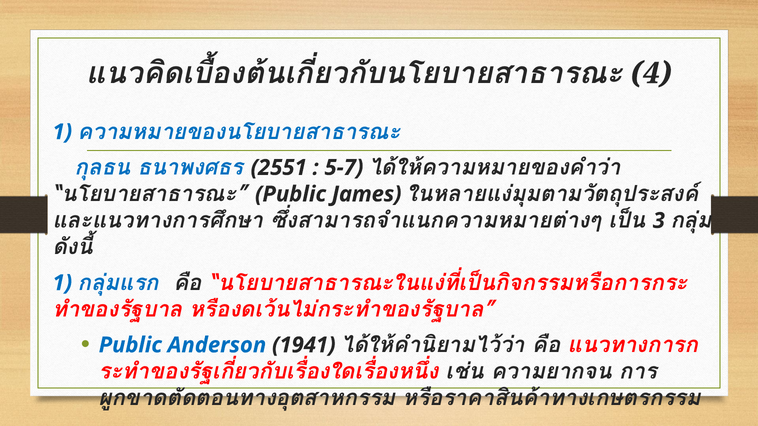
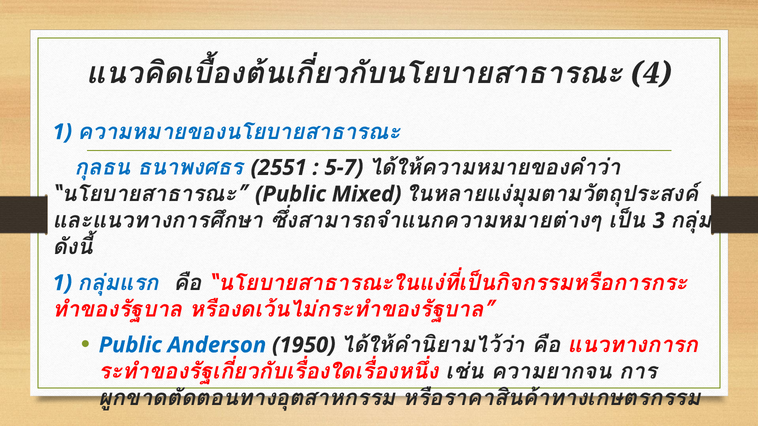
James: James -> Mixed
1941: 1941 -> 1950
